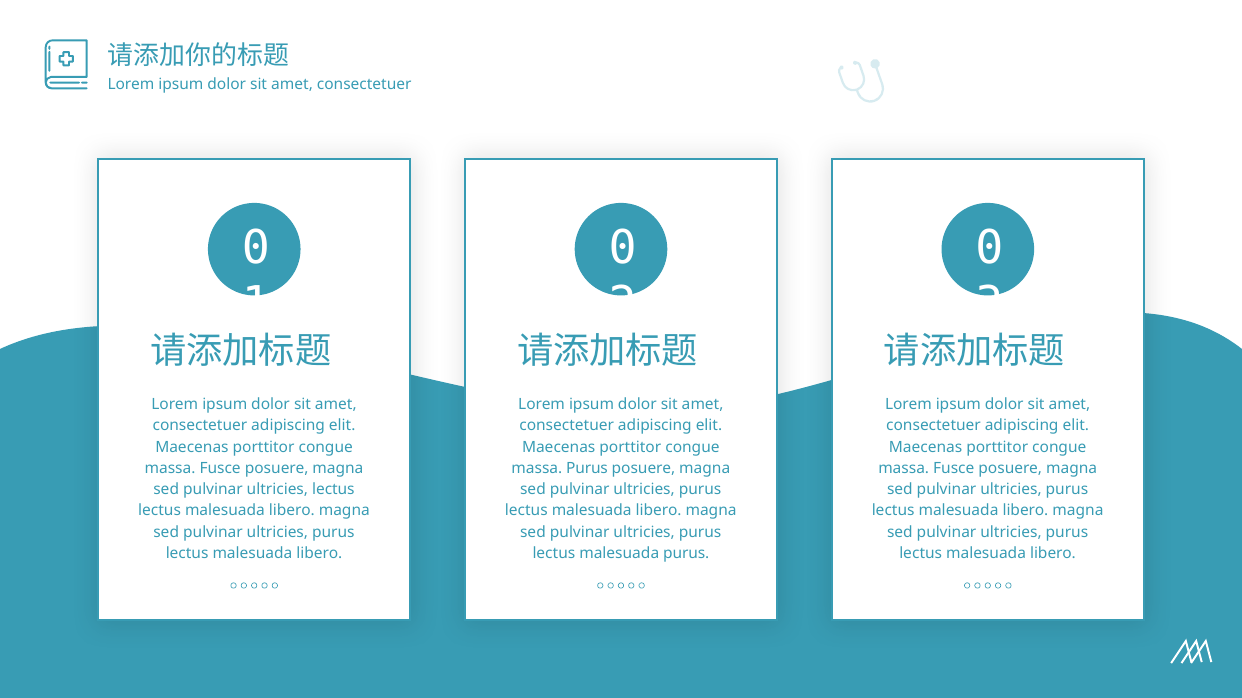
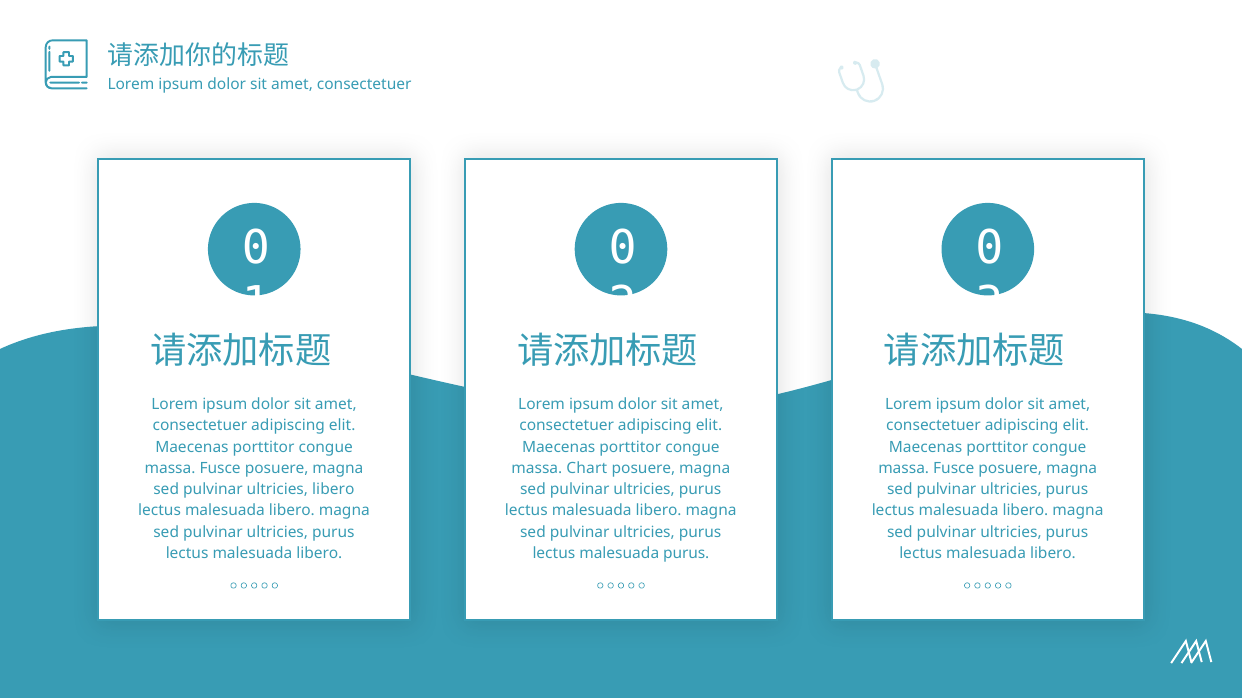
massa Purus: Purus -> Chart
ultricies lectus: lectus -> libero
